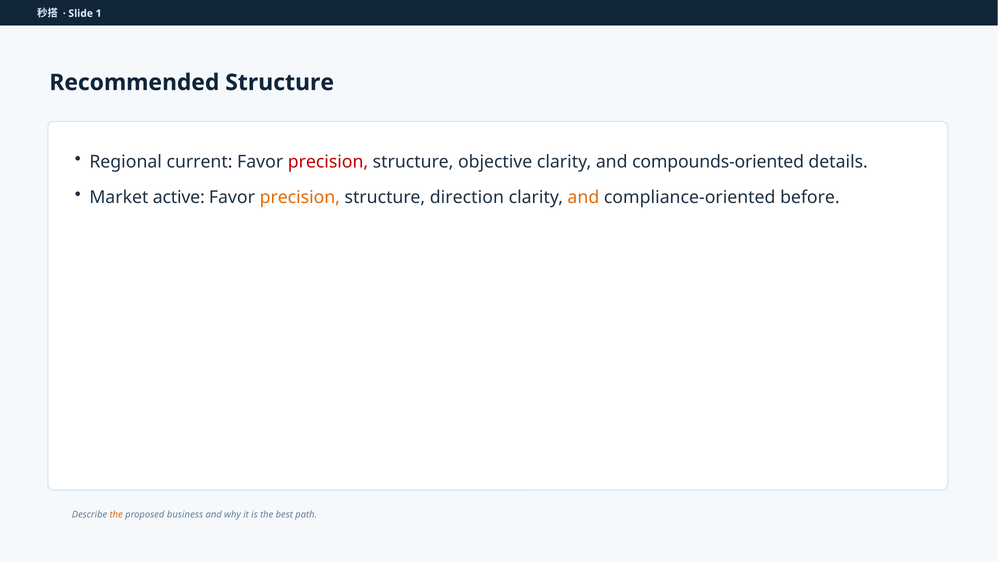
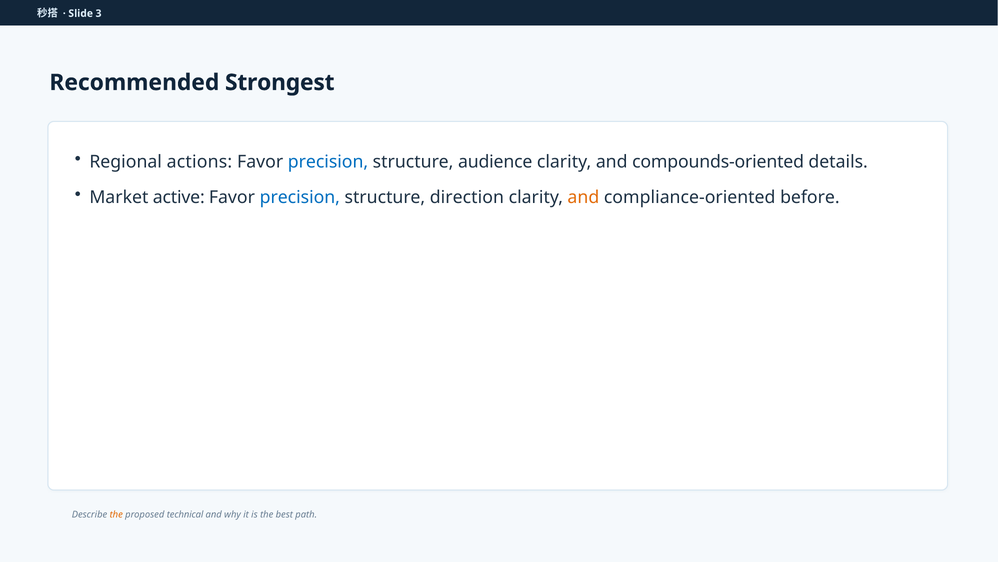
1: 1 -> 3
Recommended Structure: Structure -> Strongest
current: current -> actions
precision at (328, 162) colour: red -> blue
objective: objective -> audience
precision at (300, 197) colour: orange -> blue
business: business -> technical
